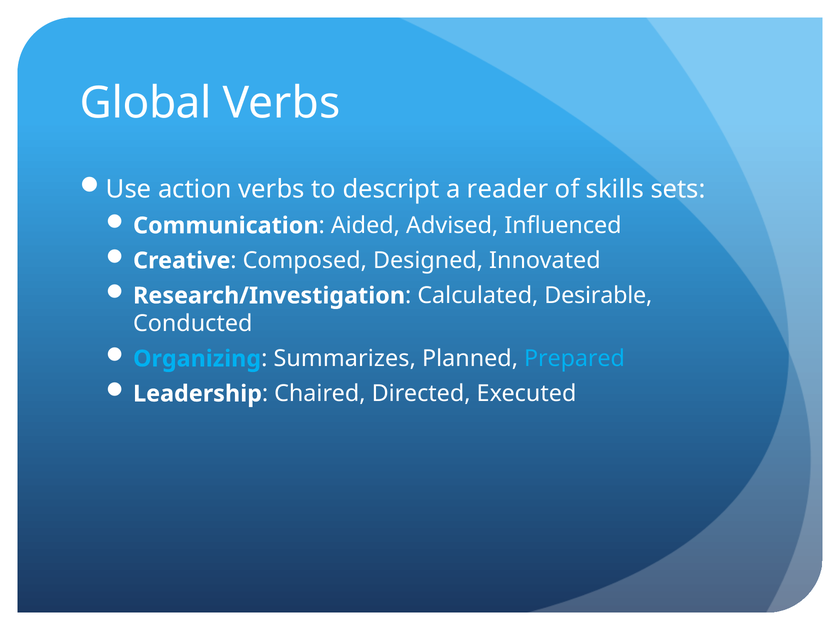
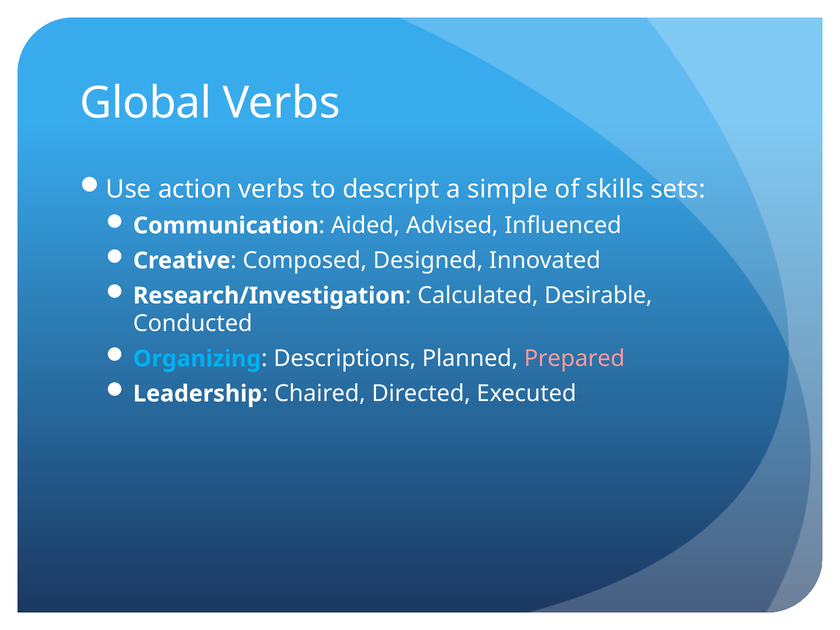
reader: reader -> simple
Summarizes: Summarizes -> Descriptions
Prepared colour: light blue -> pink
